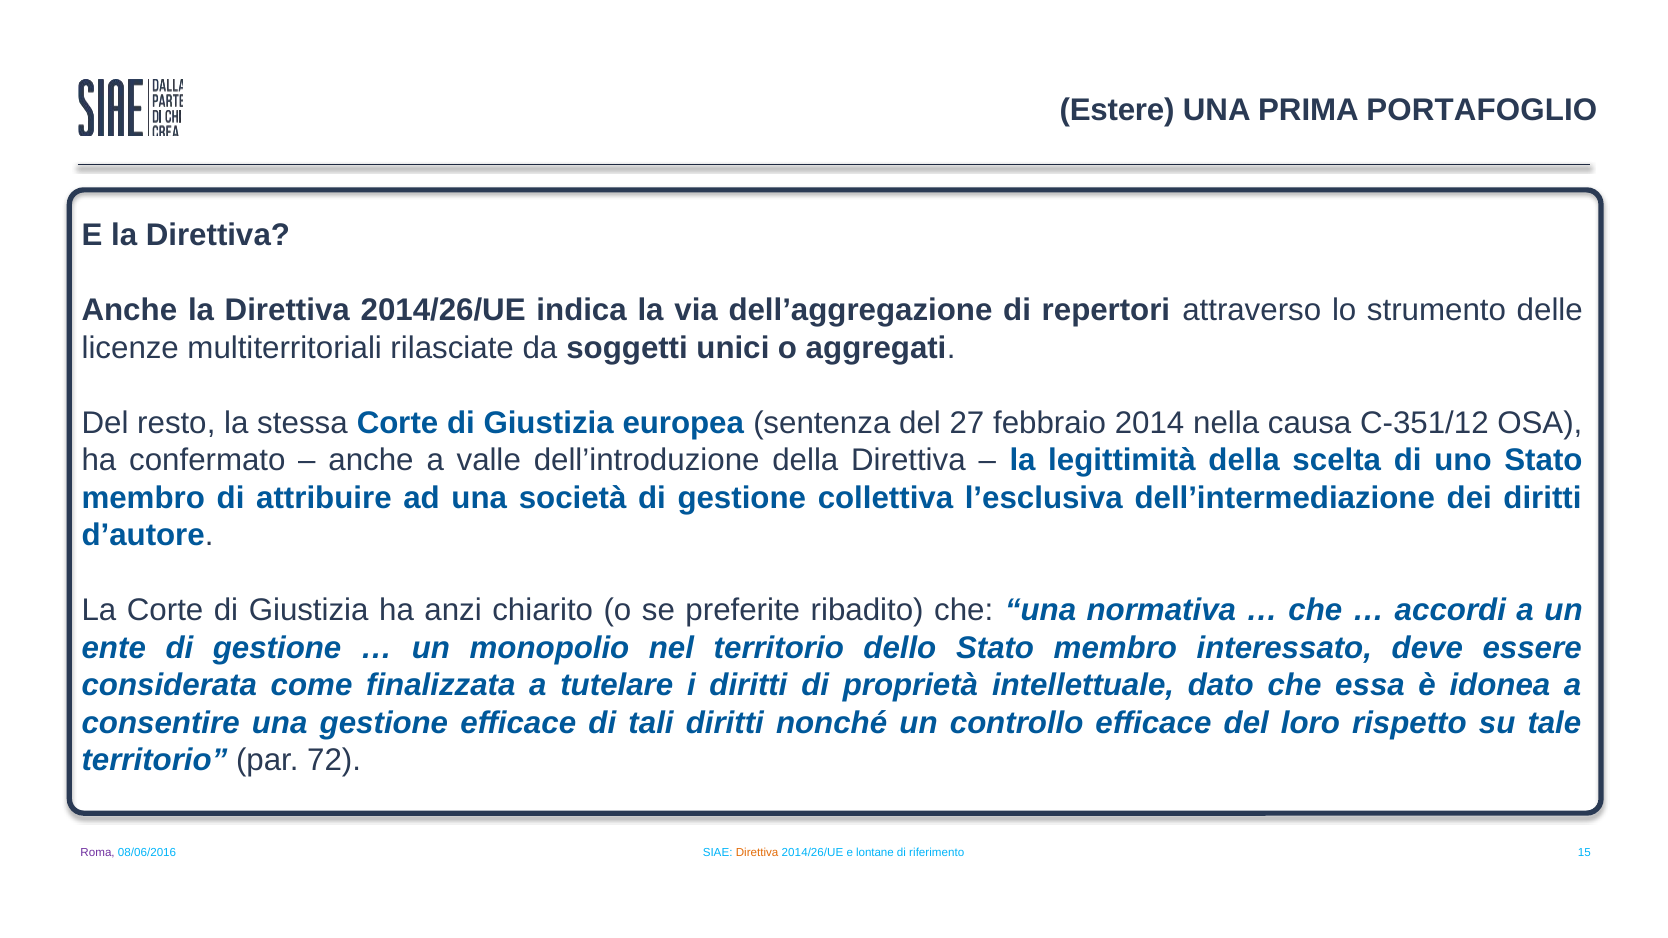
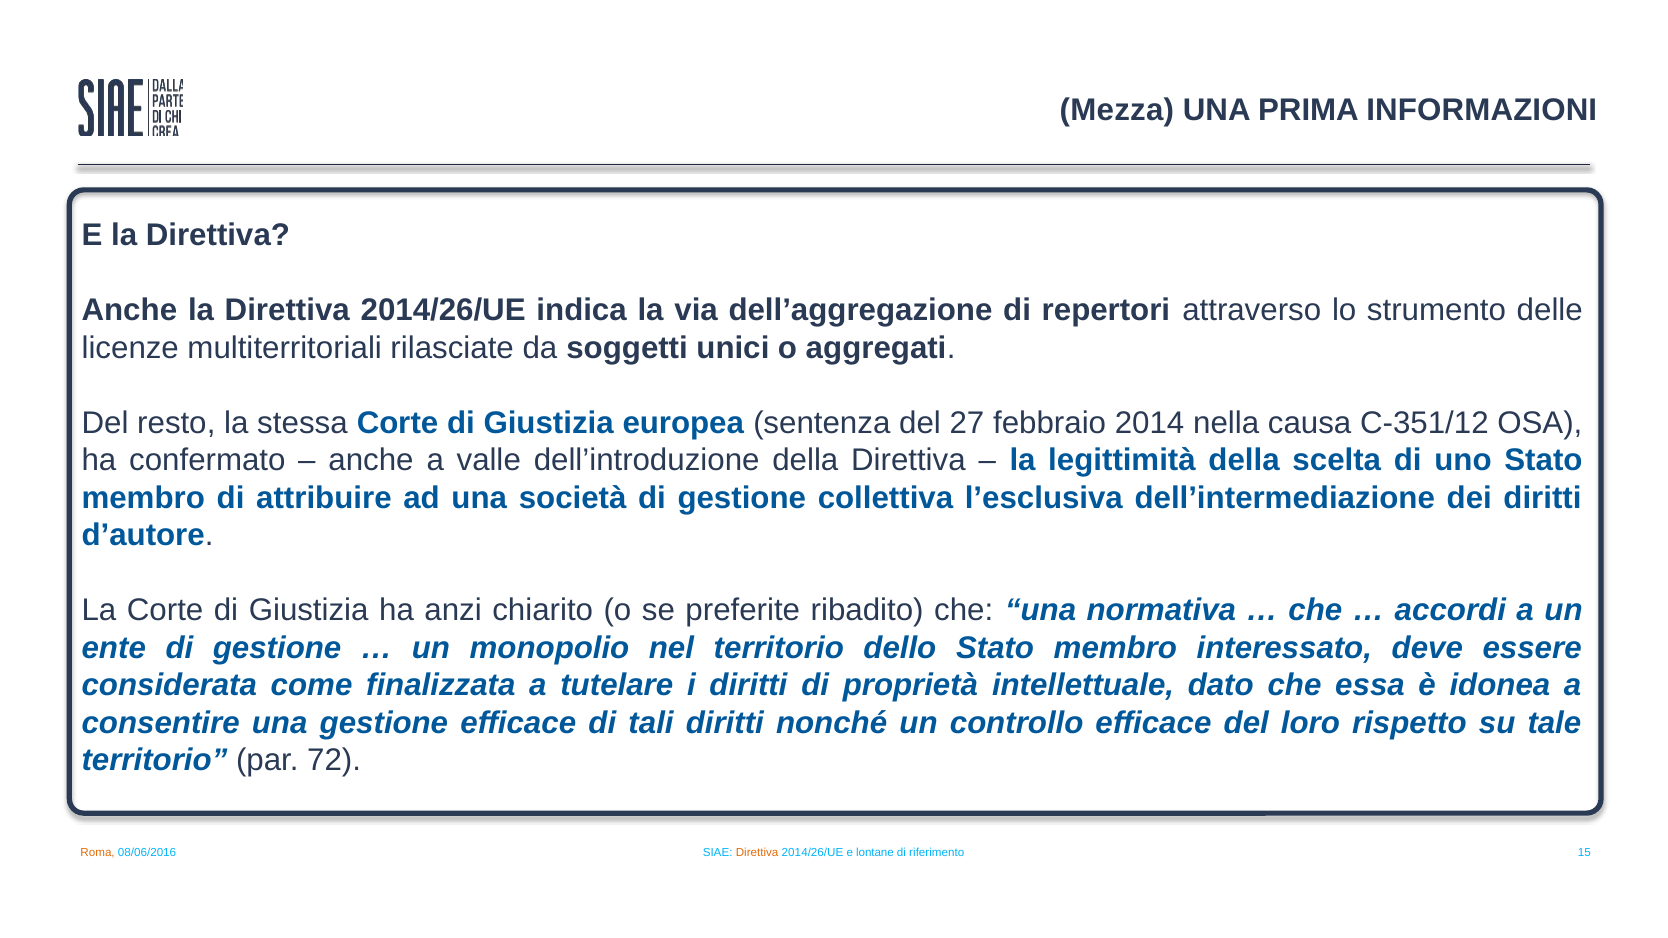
Estere: Estere -> Mezza
PORTAFOGLIO: PORTAFOGLIO -> INFORMAZIONI
Roma colour: purple -> orange
